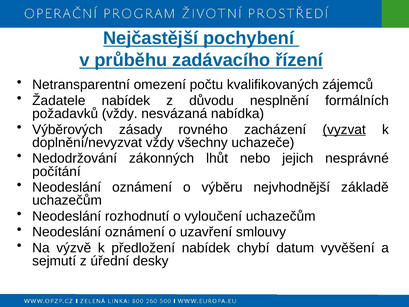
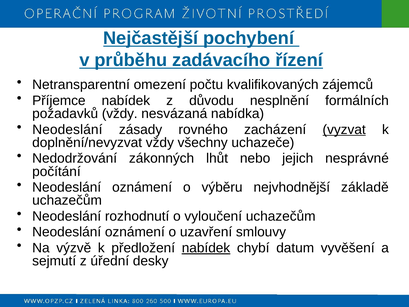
Žadatele: Žadatele -> Příjemce
Výběrových at (67, 129): Výběrových -> Neodeslání
nabídek at (206, 248) underline: none -> present
